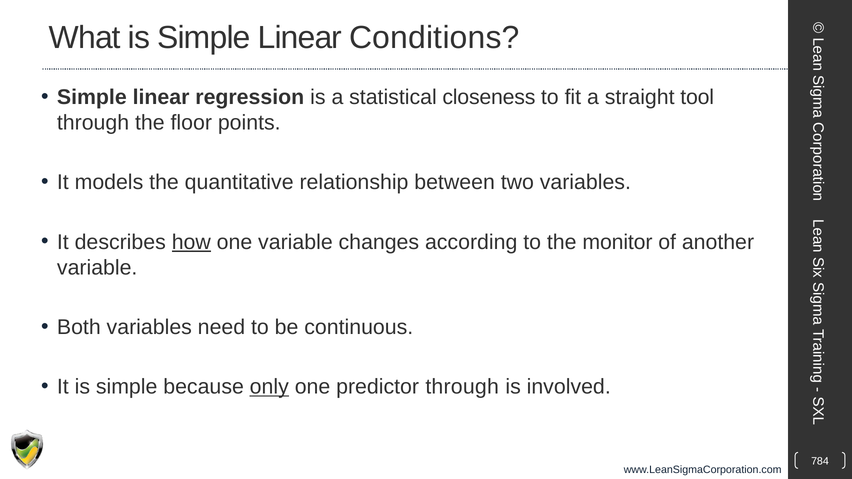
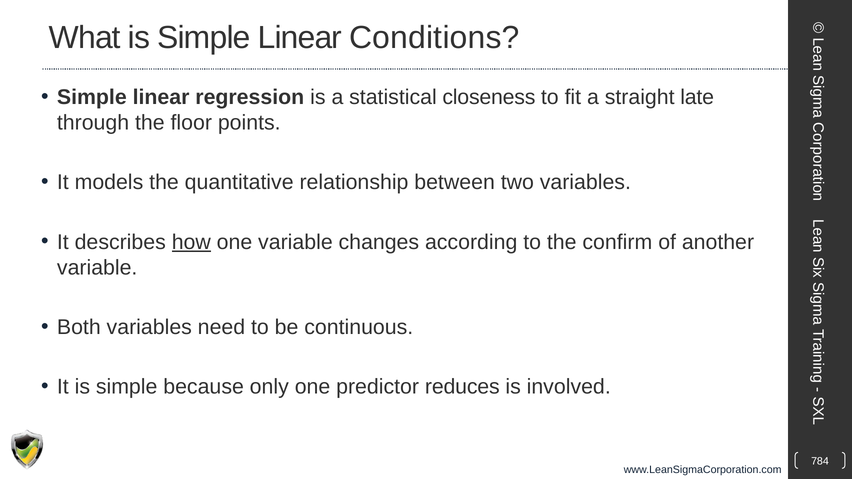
tool: tool -> late
monitor: monitor -> confirm
only underline: present -> none
predictor through: through -> reduces
